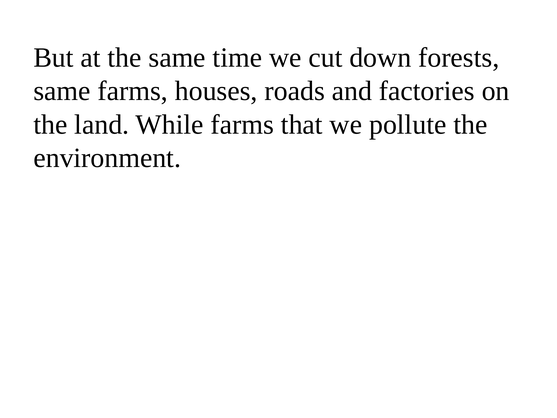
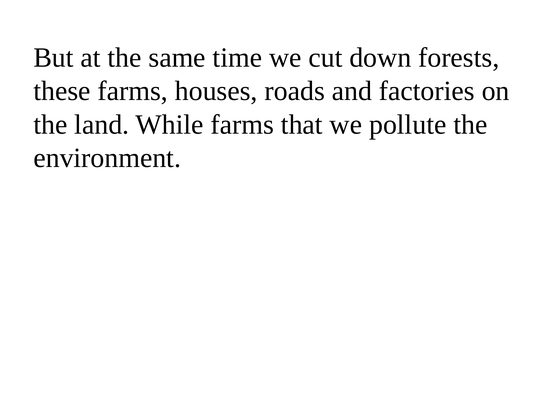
same at (62, 91): same -> these
